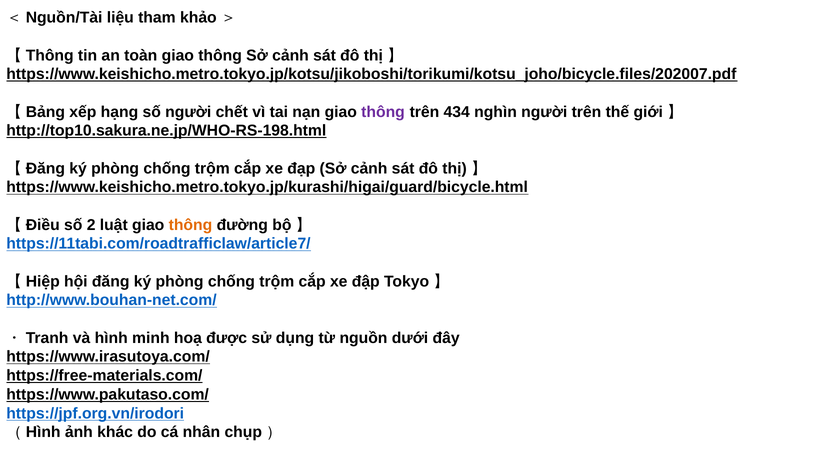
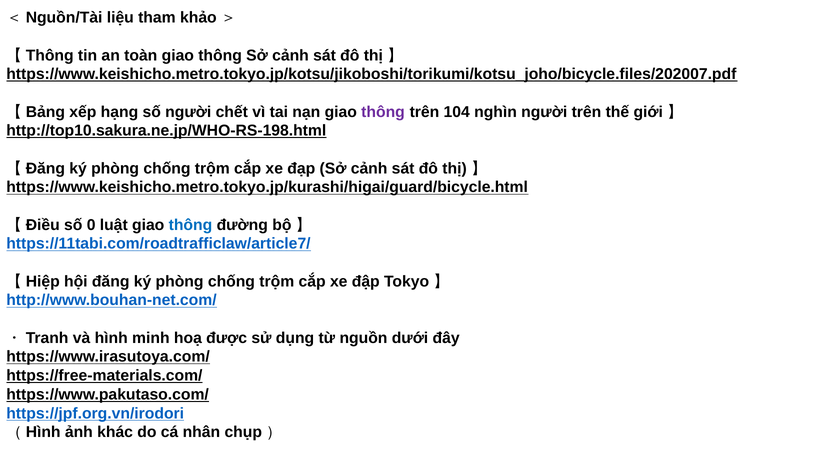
434: 434 -> 104
2: 2 -> 0
thông at (190, 225) colour: orange -> blue
